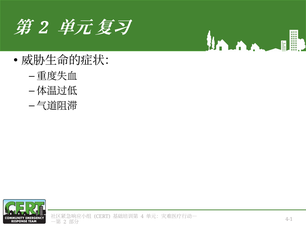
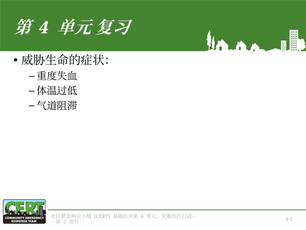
2 at (44, 28): 2 -> 4
